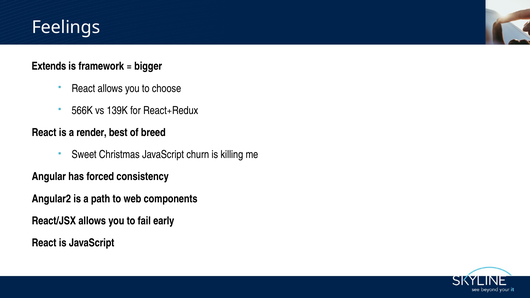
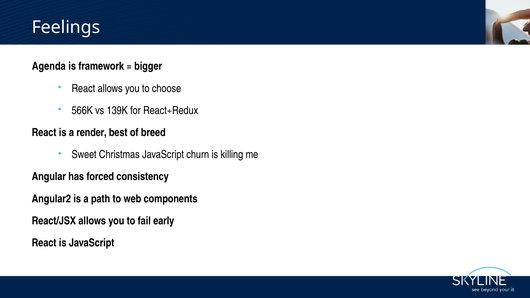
Extends: Extends -> Agenda
